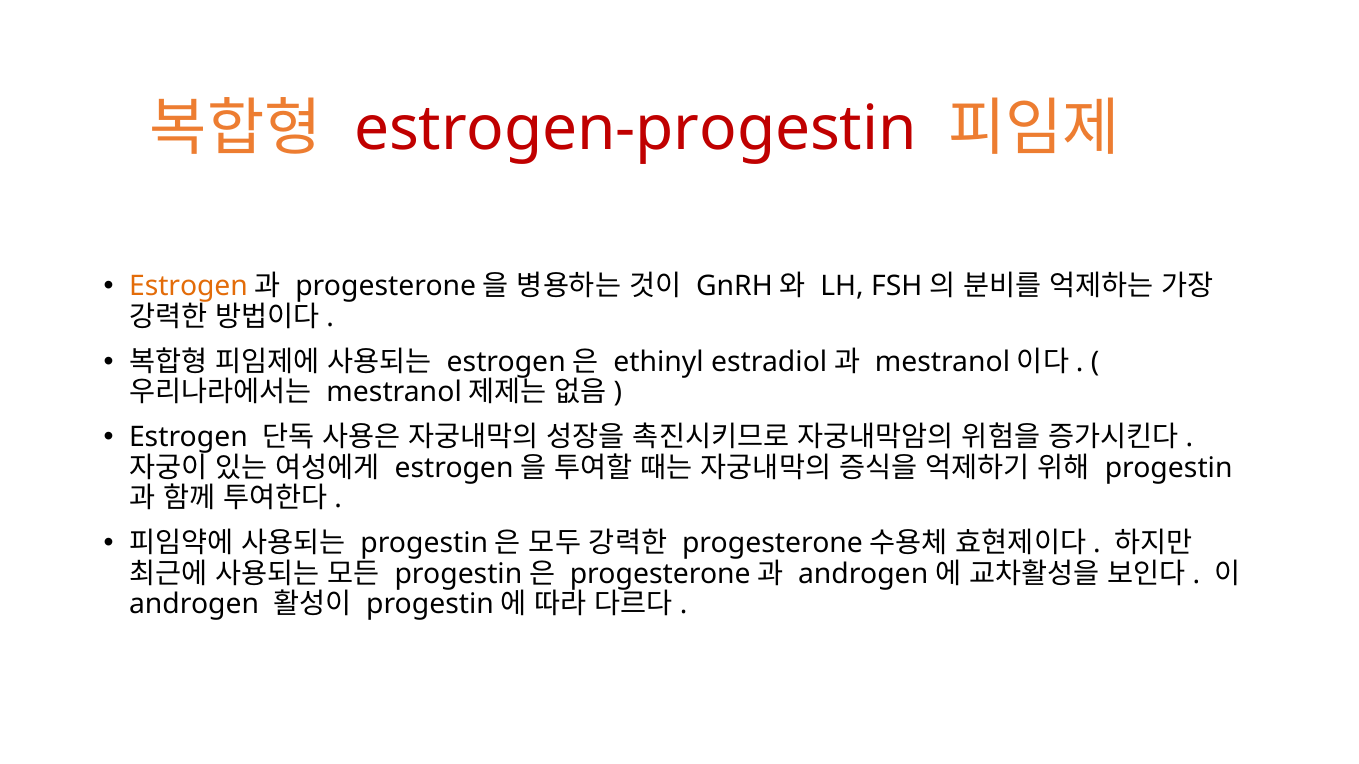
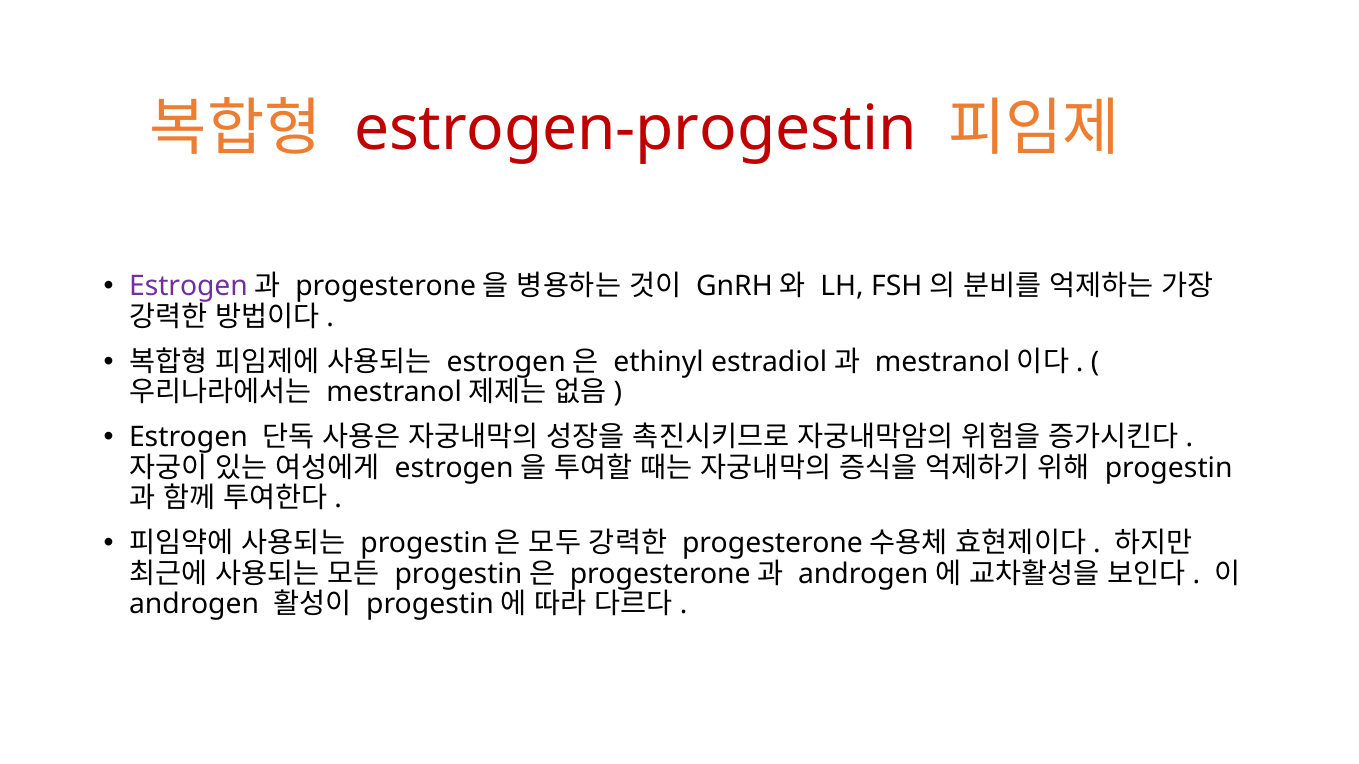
Estrogen at (188, 287) colour: orange -> purple
